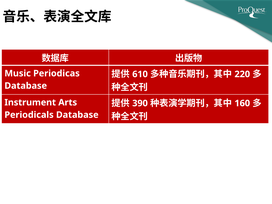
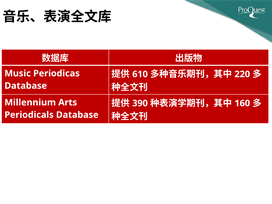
Instrument: Instrument -> Millennium
